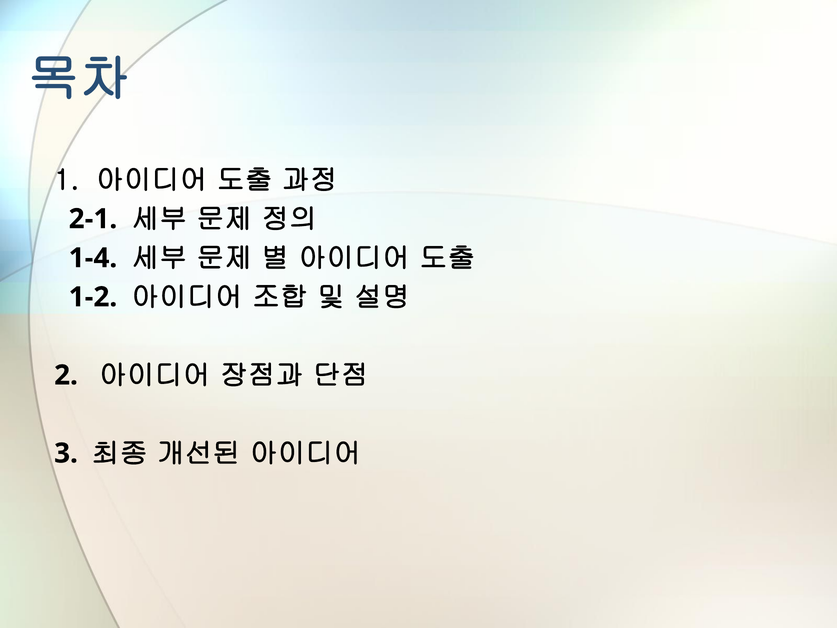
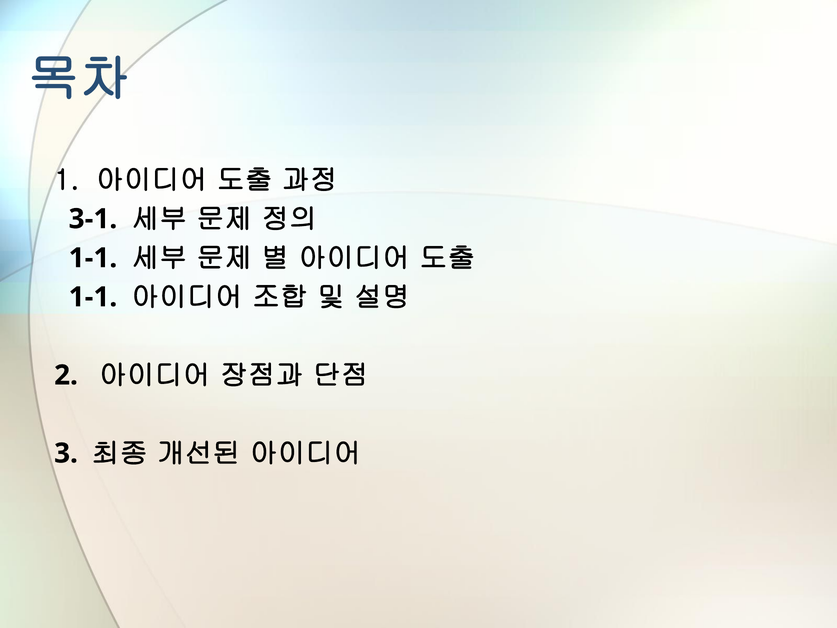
2-1: 2-1 -> 3-1
1-4 at (93, 258): 1-4 -> 1-1
1-2 at (93, 297): 1-2 -> 1-1
